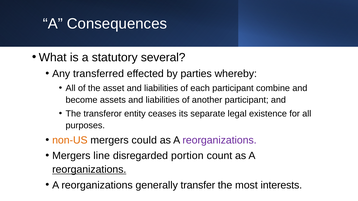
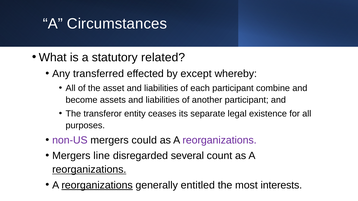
Consequences: Consequences -> Circumstances
several: several -> related
parties: parties -> except
non-US colour: orange -> purple
portion: portion -> several
reorganizations at (97, 185) underline: none -> present
transfer: transfer -> entitled
